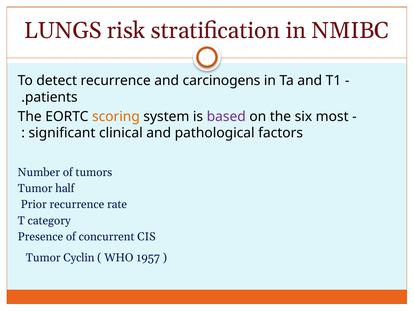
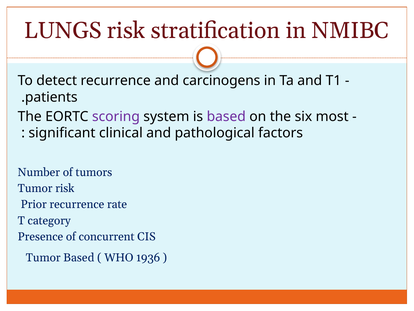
scoring colour: orange -> purple
Tumor half: half -> risk
Tumor Cyclin: Cyclin -> Based
1957: 1957 -> 1936
